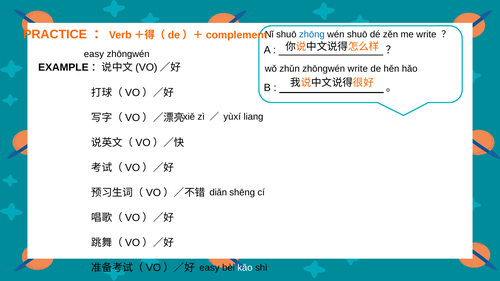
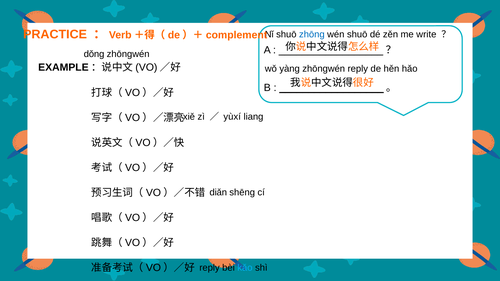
easy at (94, 54): easy -> dǒng
zhǔn: zhǔn -> yàng
zhōngwén write: write -> reply
easy at (209, 268): easy -> reply
kǎo colour: white -> light blue
